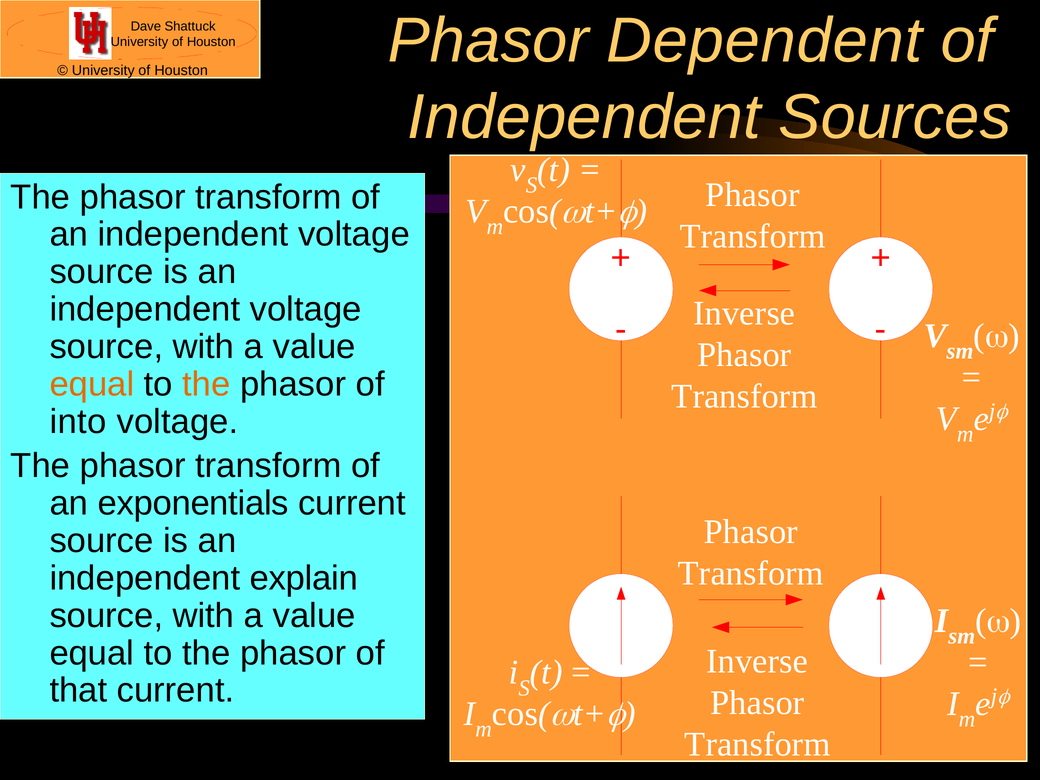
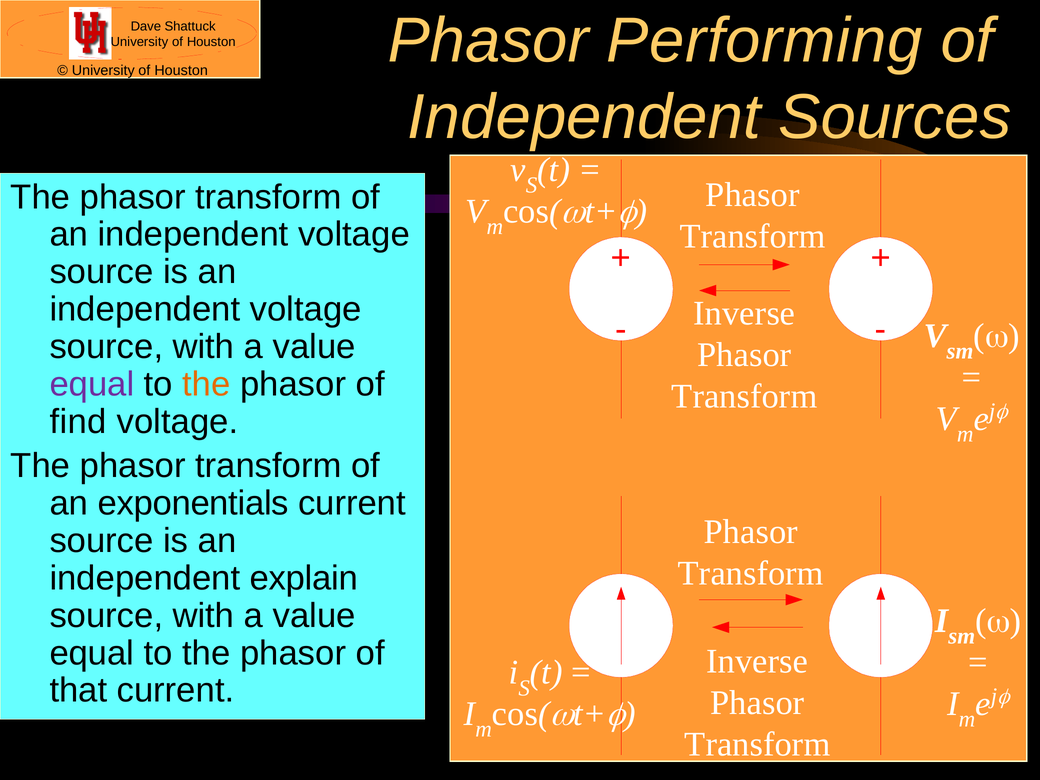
Dependent: Dependent -> Performing
equal at (92, 384) colour: orange -> purple
into: into -> find
